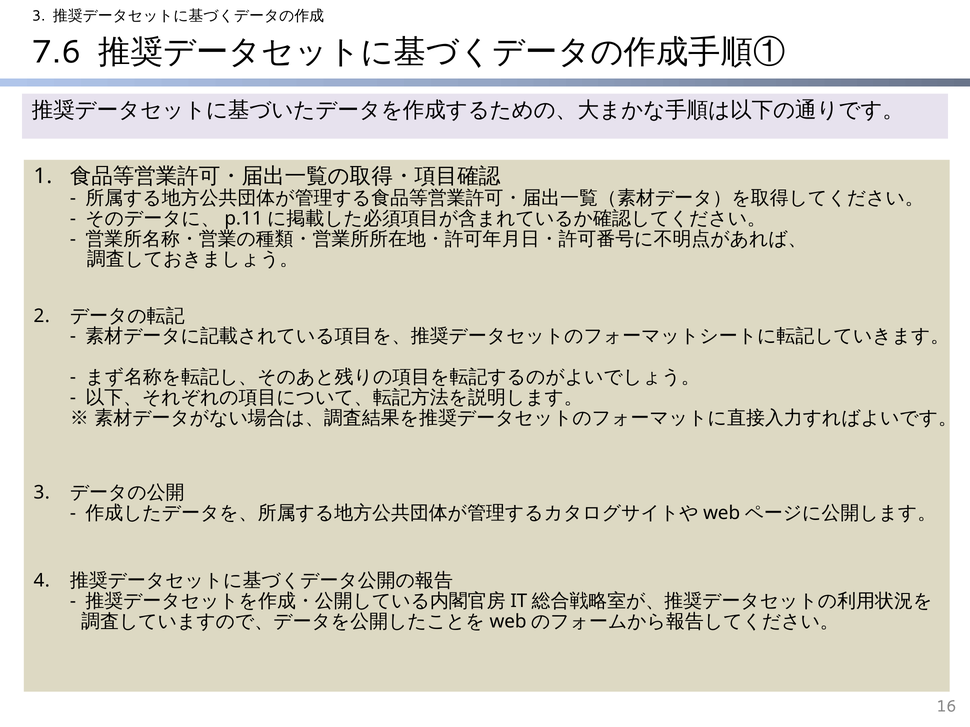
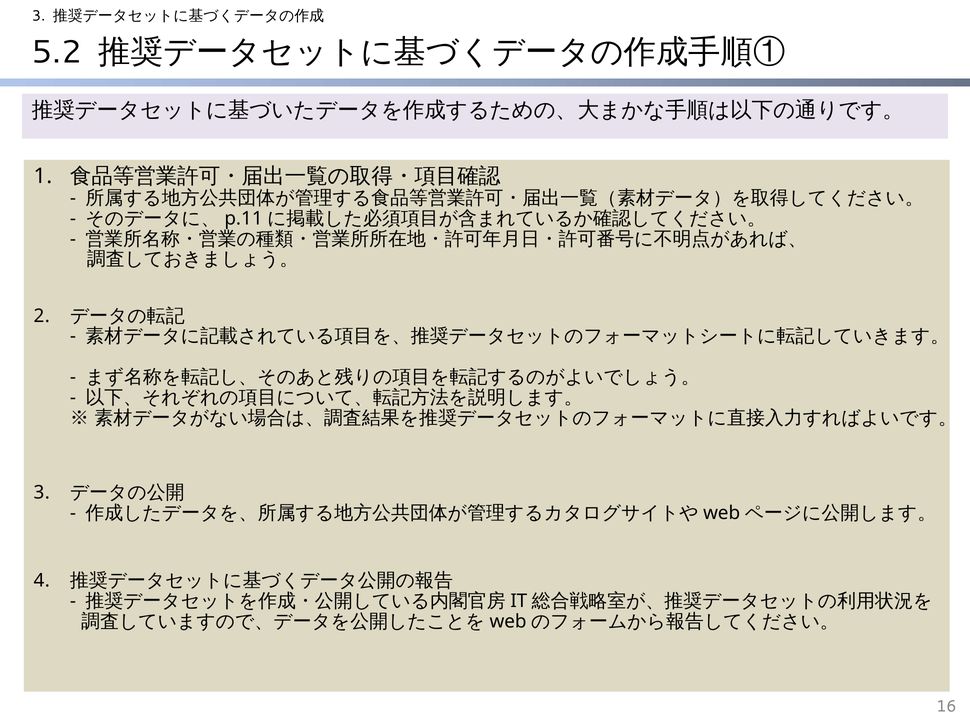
7.6: 7.6 -> 5.2
